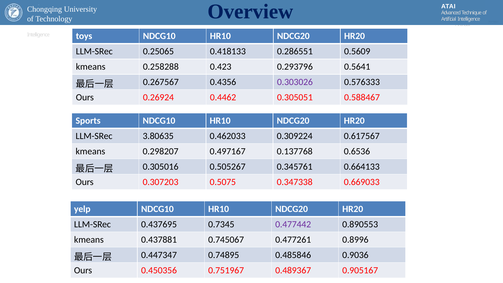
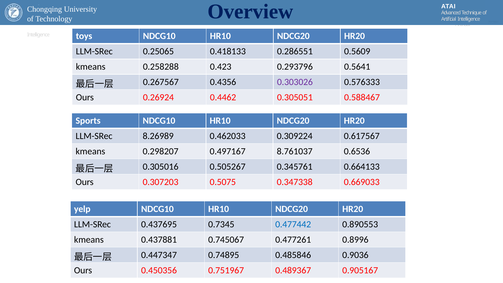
3.80635: 3.80635 -> 8.26989
0.137768: 0.137768 -> 8.761037
0.477442 colour: purple -> blue
